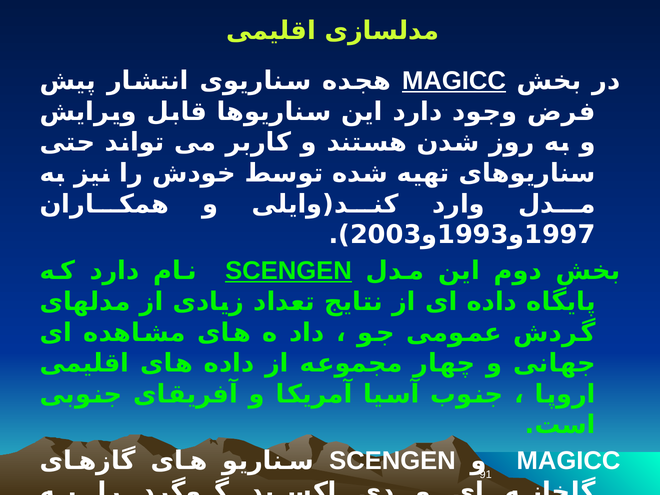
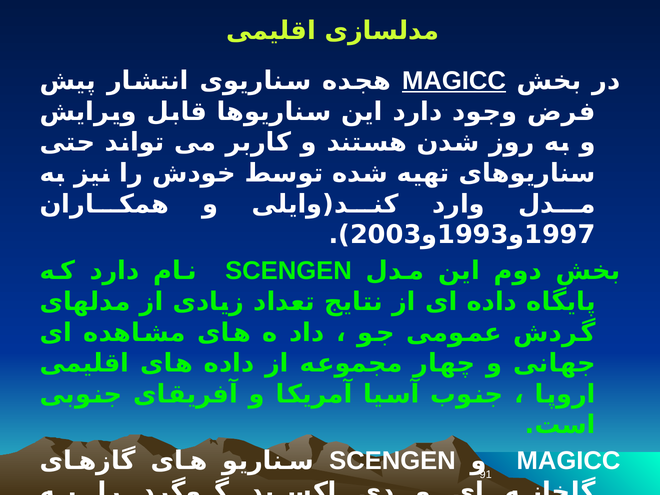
SCENGEN at (288, 271) underline: present -> none
